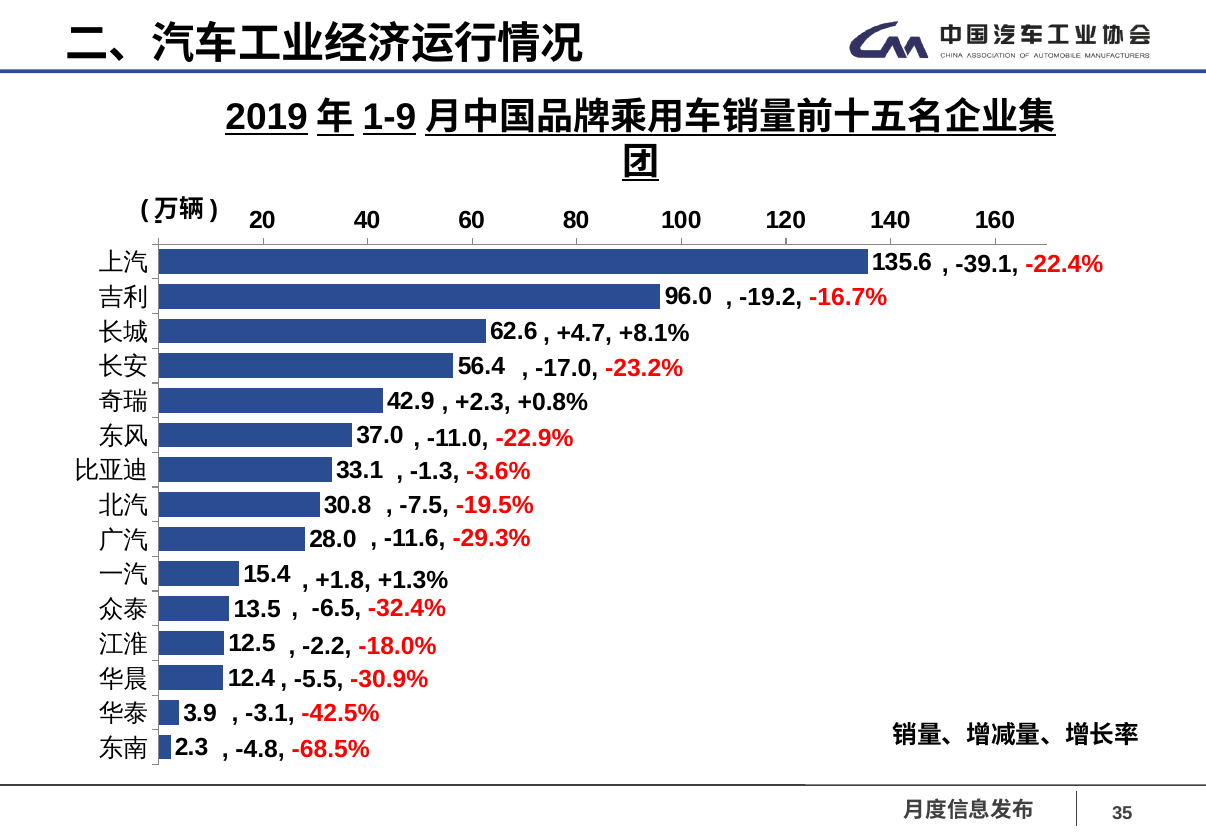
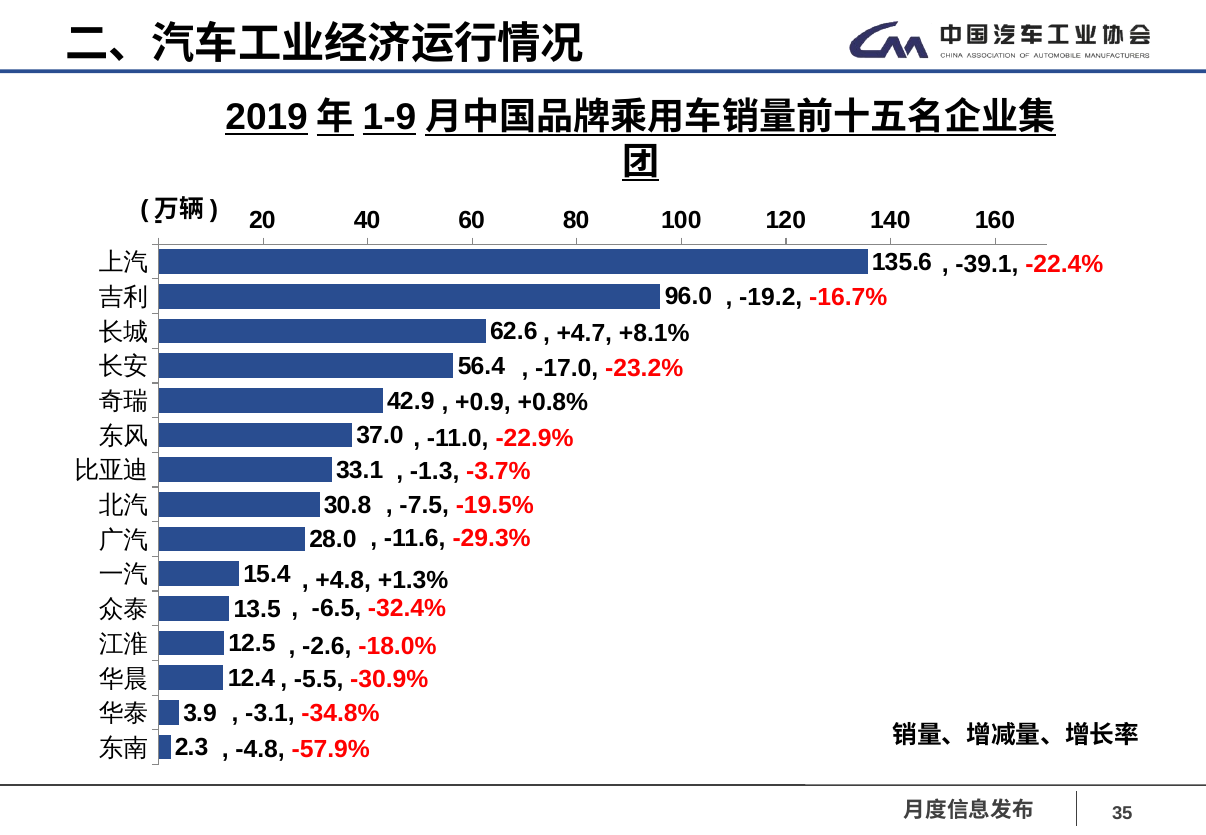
+2.3: +2.3 -> +0.9
-3.6%: -3.6% -> -3.7%
+1.8: +1.8 -> +4.8
-2.2: -2.2 -> -2.6
-42.5%: -42.5% -> -34.8%
-68.5%: -68.5% -> -57.9%
